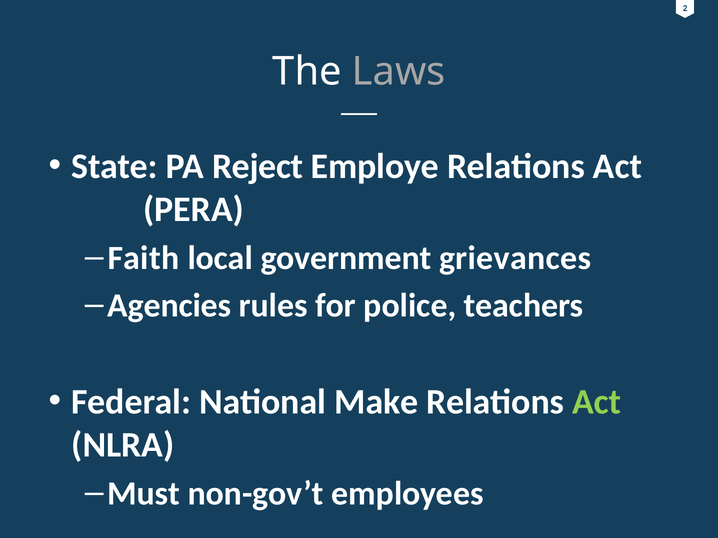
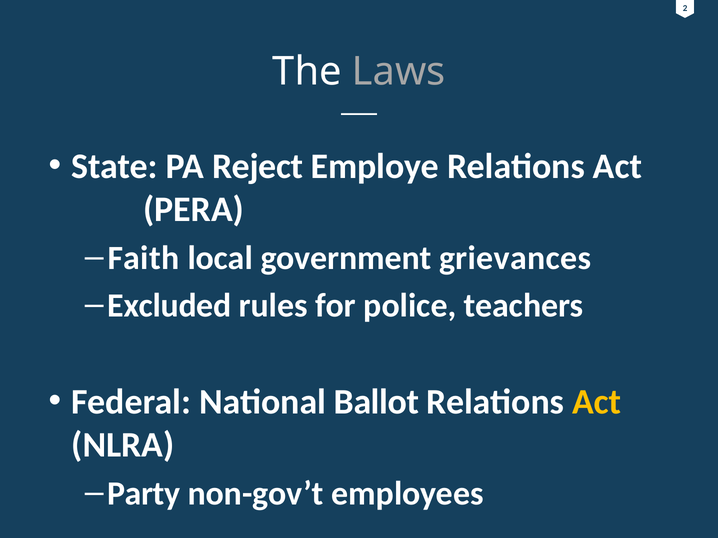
Agencies: Agencies -> Excluded
Make: Make -> Ballot
Act at (597, 402) colour: light green -> yellow
Must: Must -> Party
